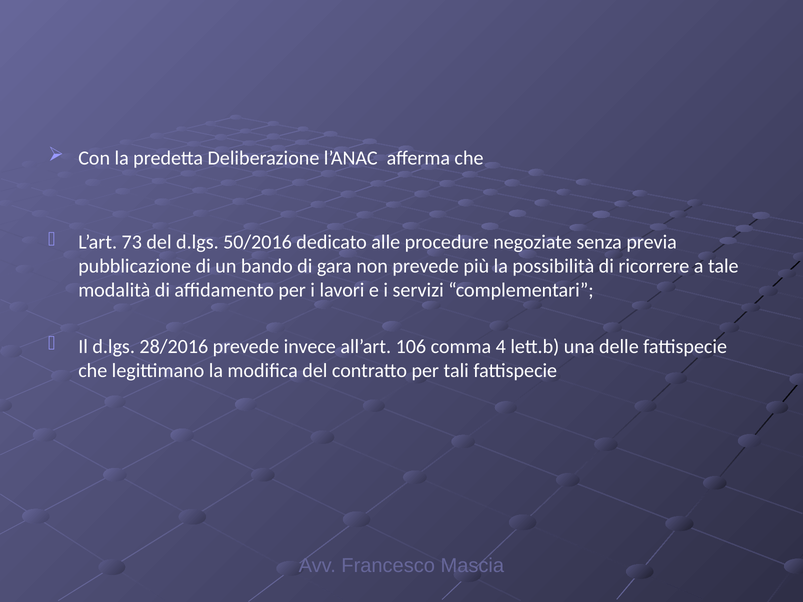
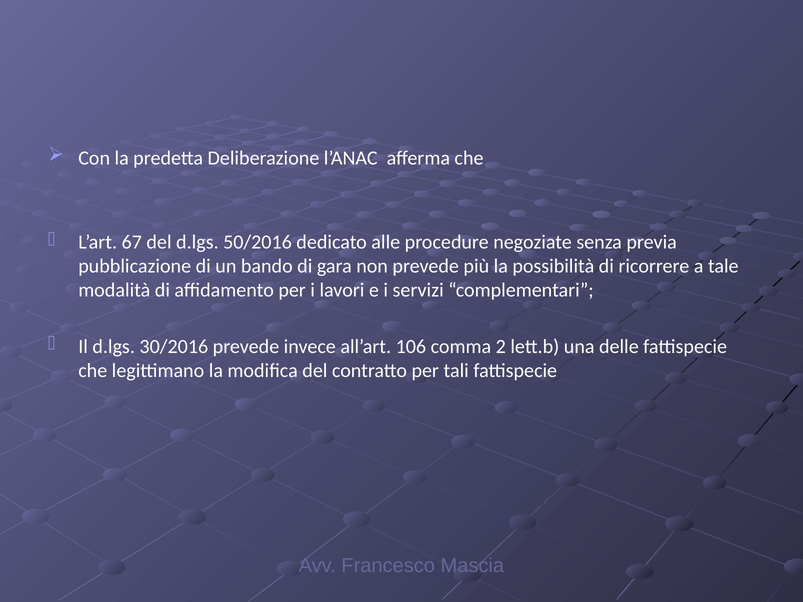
73: 73 -> 67
28/2016: 28/2016 -> 30/2016
4: 4 -> 2
